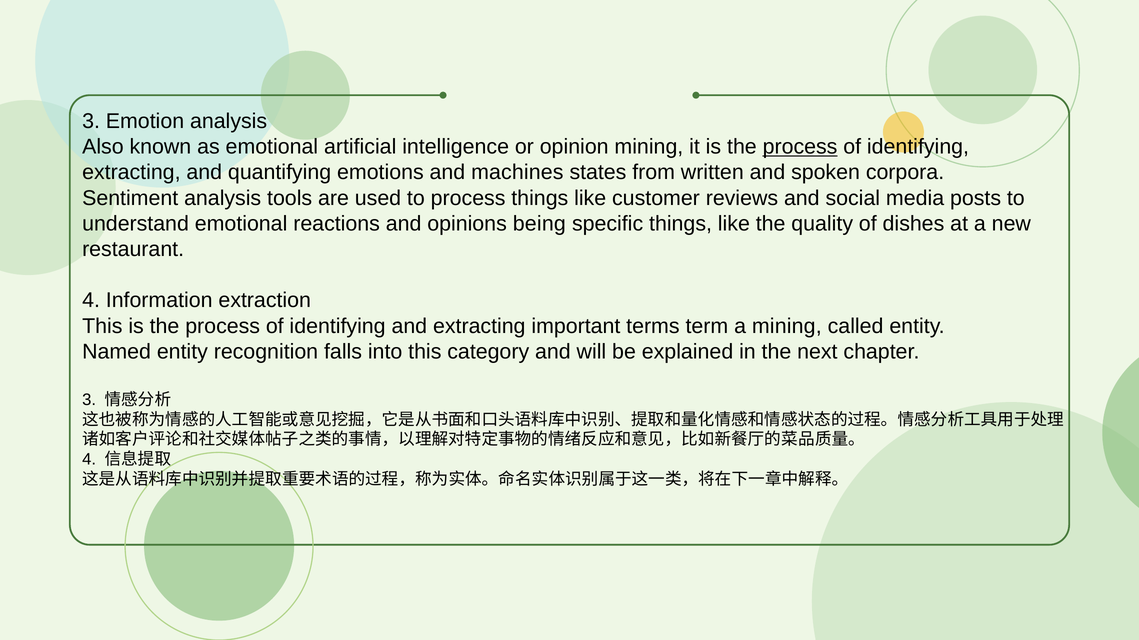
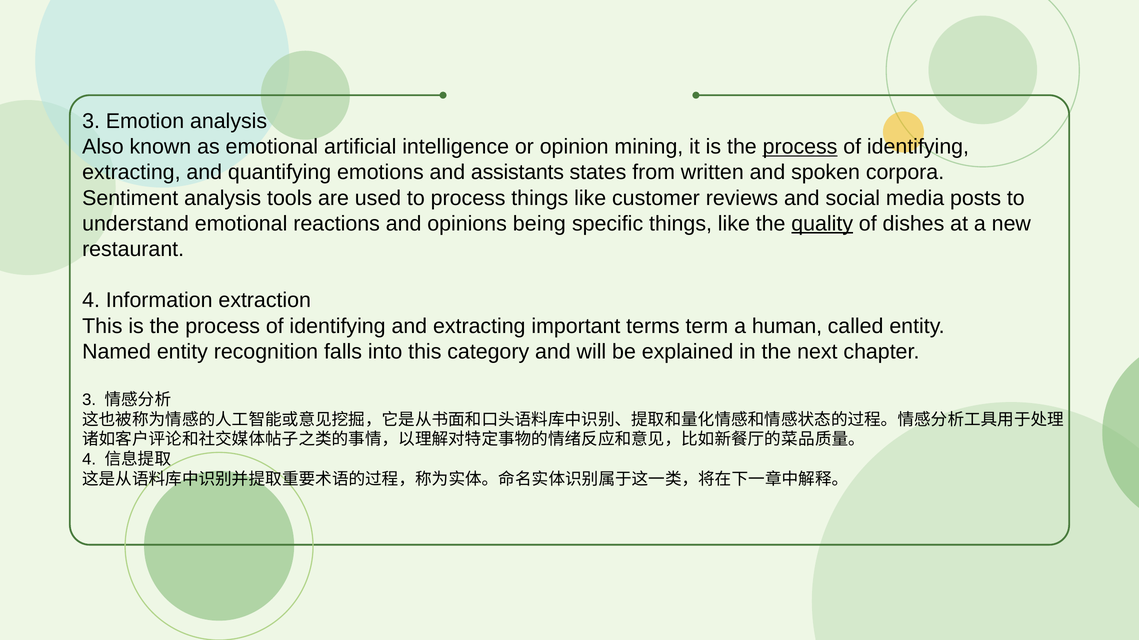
machines: machines -> assistants
quality underline: none -> present
a mining: mining -> human
